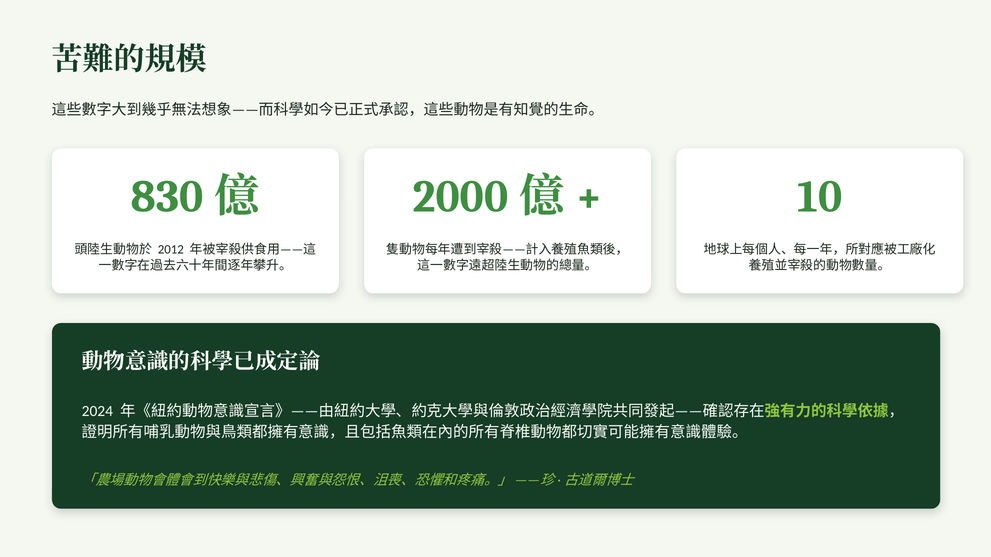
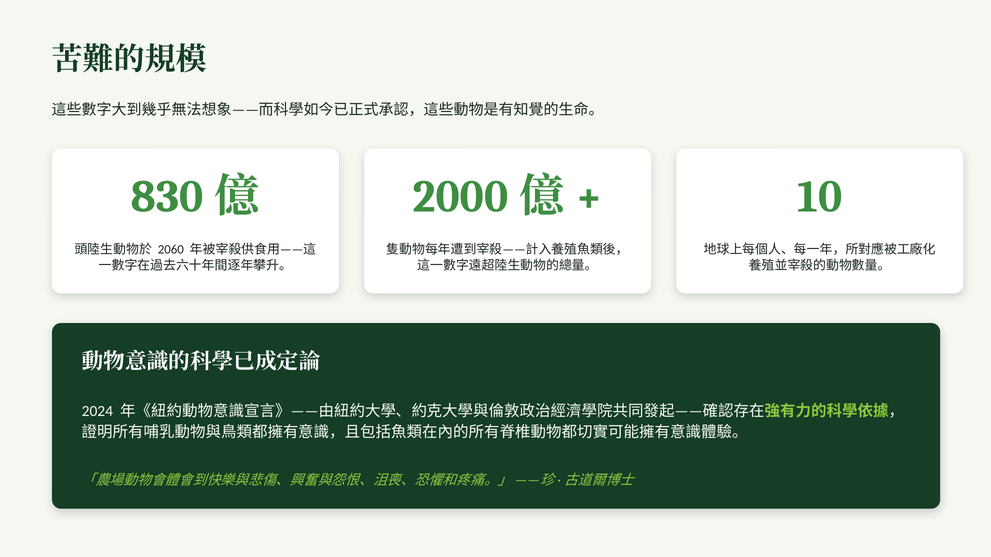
2012: 2012 -> 2060
